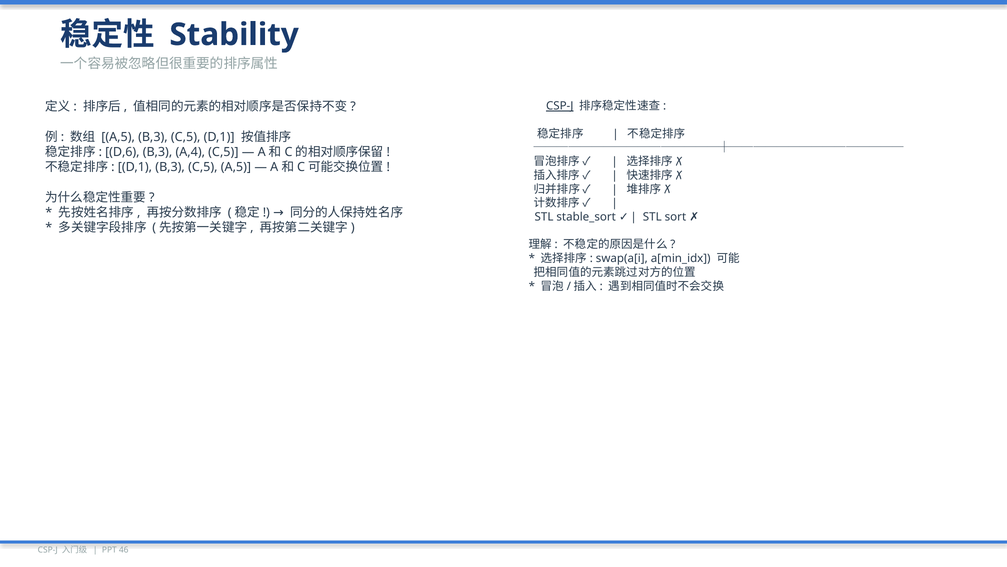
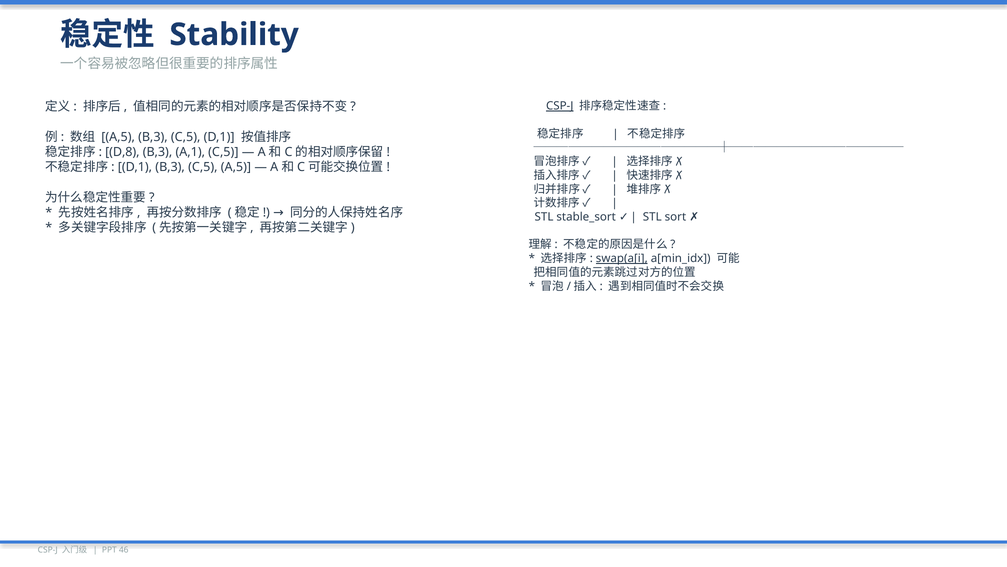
D,6: D,6 -> D,8
A,4: A,4 -> A,1
swap(a[i underline: none -> present
